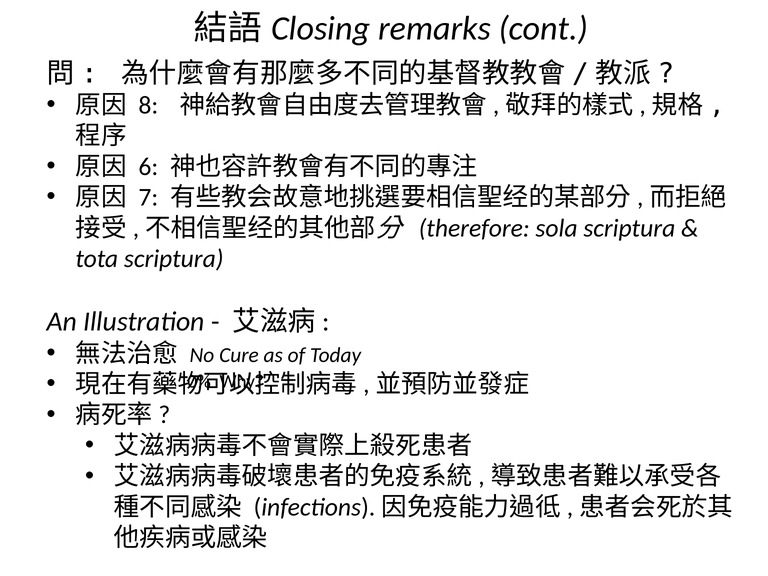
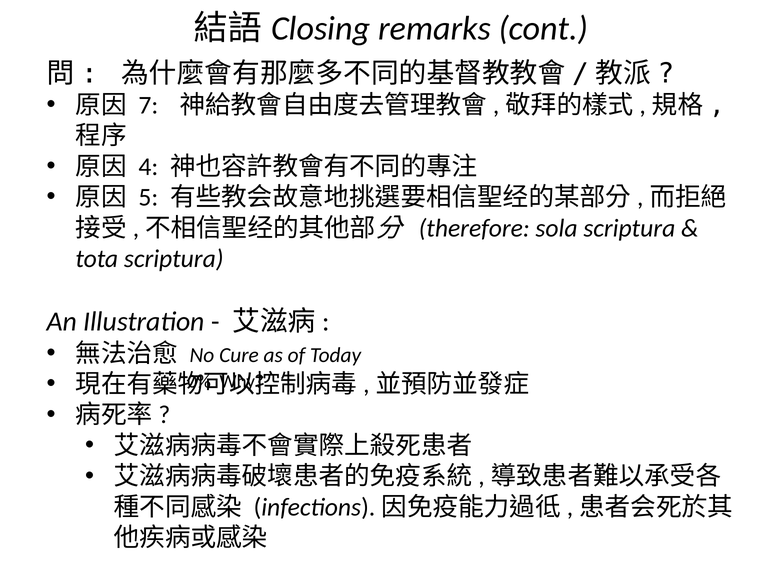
8: 8 -> 7
6: 6 -> 4
7: 7 -> 5
